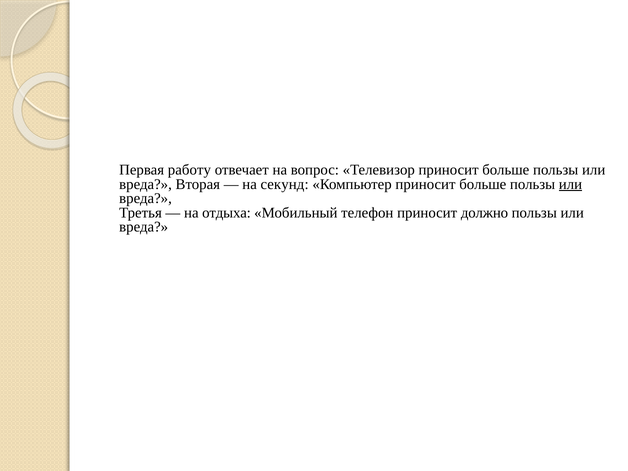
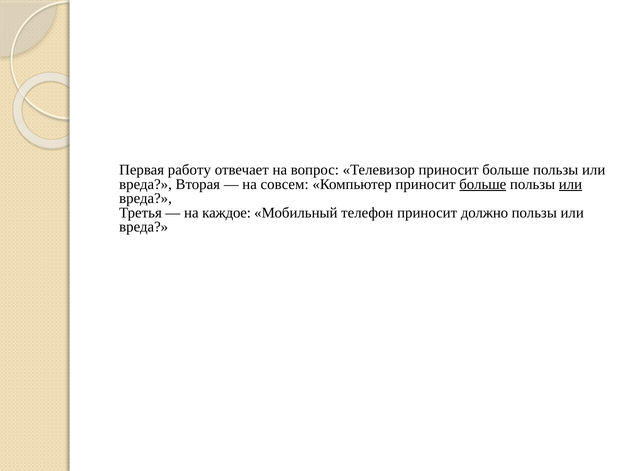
секунд: секунд -> совсем
больше at (483, 184) underline: none -> present
отдыха: отдыха -> каждое
